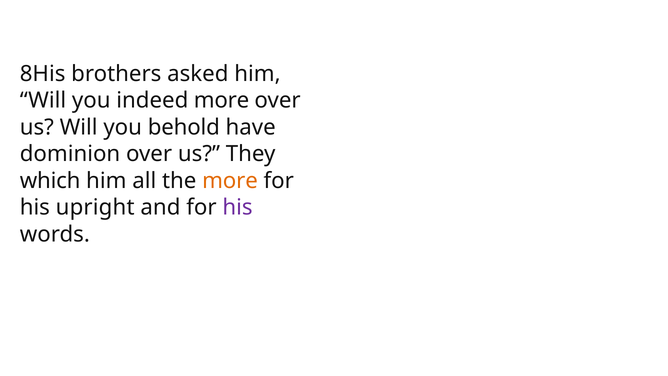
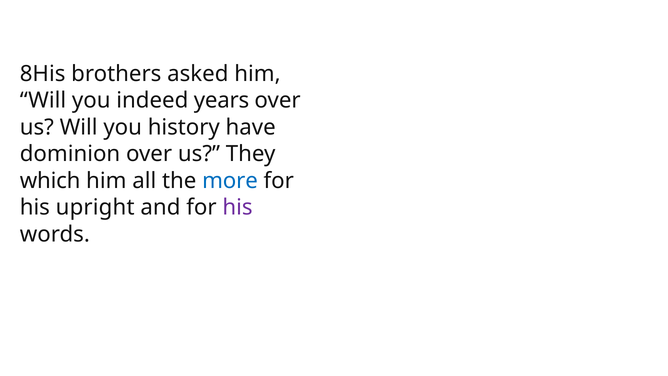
indeed more: more -> years
behold: behold -> history
more at (230, 181) colour: orange -> blue
